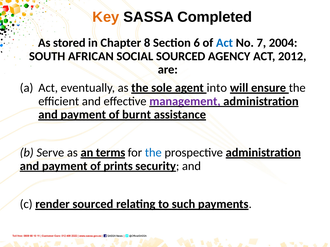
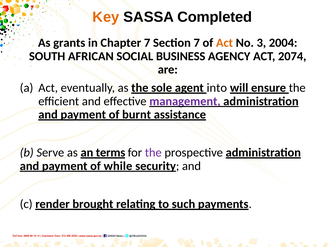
stored: stored -> grants
Chapter 8: 8 -> 7
Section 6: 6 -> 7
Act at (224, 43) colour: blue -> orange
7: 7 -> 3
SOCIAL SOURCED: SOURCED -> BUSINESS
2012: 2012 -> 2074
the at (153, 153) colour: blue -> purple
prints: prints -> while
render sourced: sourced -> brought
